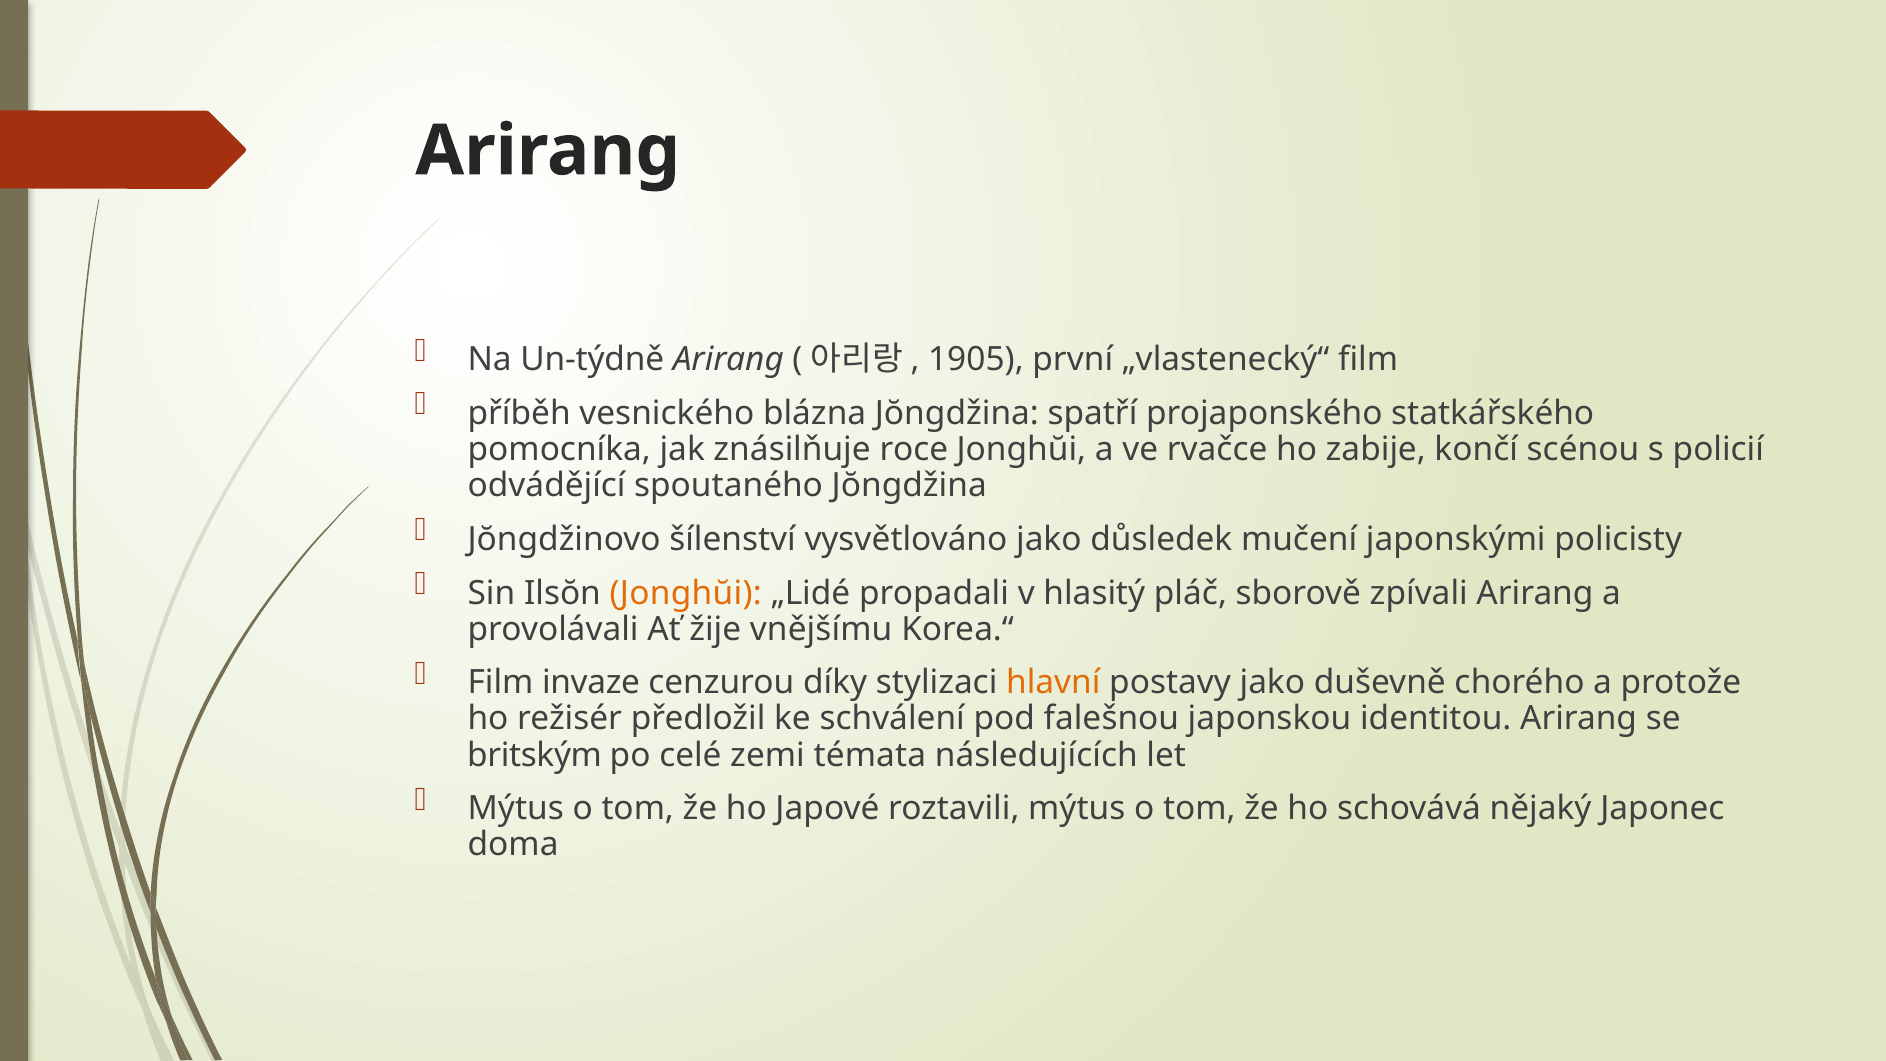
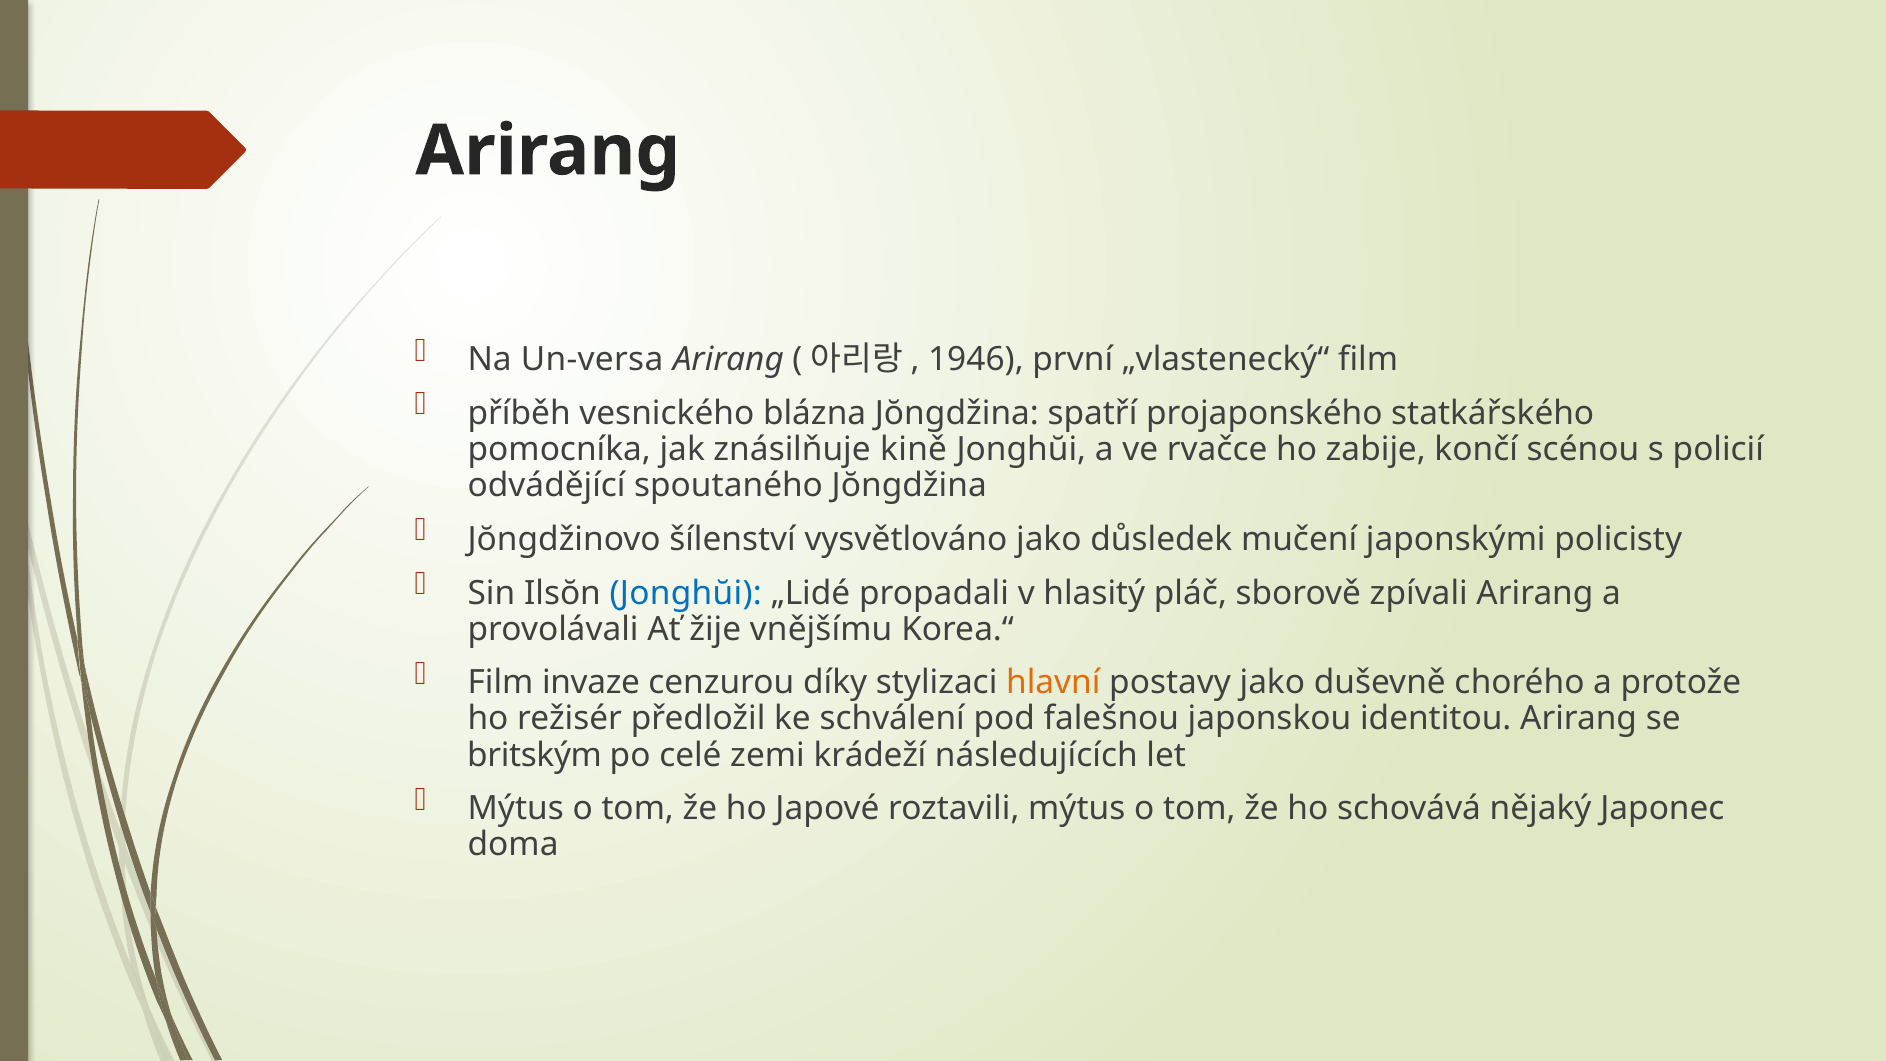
Un-týdně: Un-týdně -> Un-versa
1905: 1905 -> 1946
roce: roce -> kině
Jonghŭi at (686, 593) colour: orange -> blue
témata: témata -> krádeží
